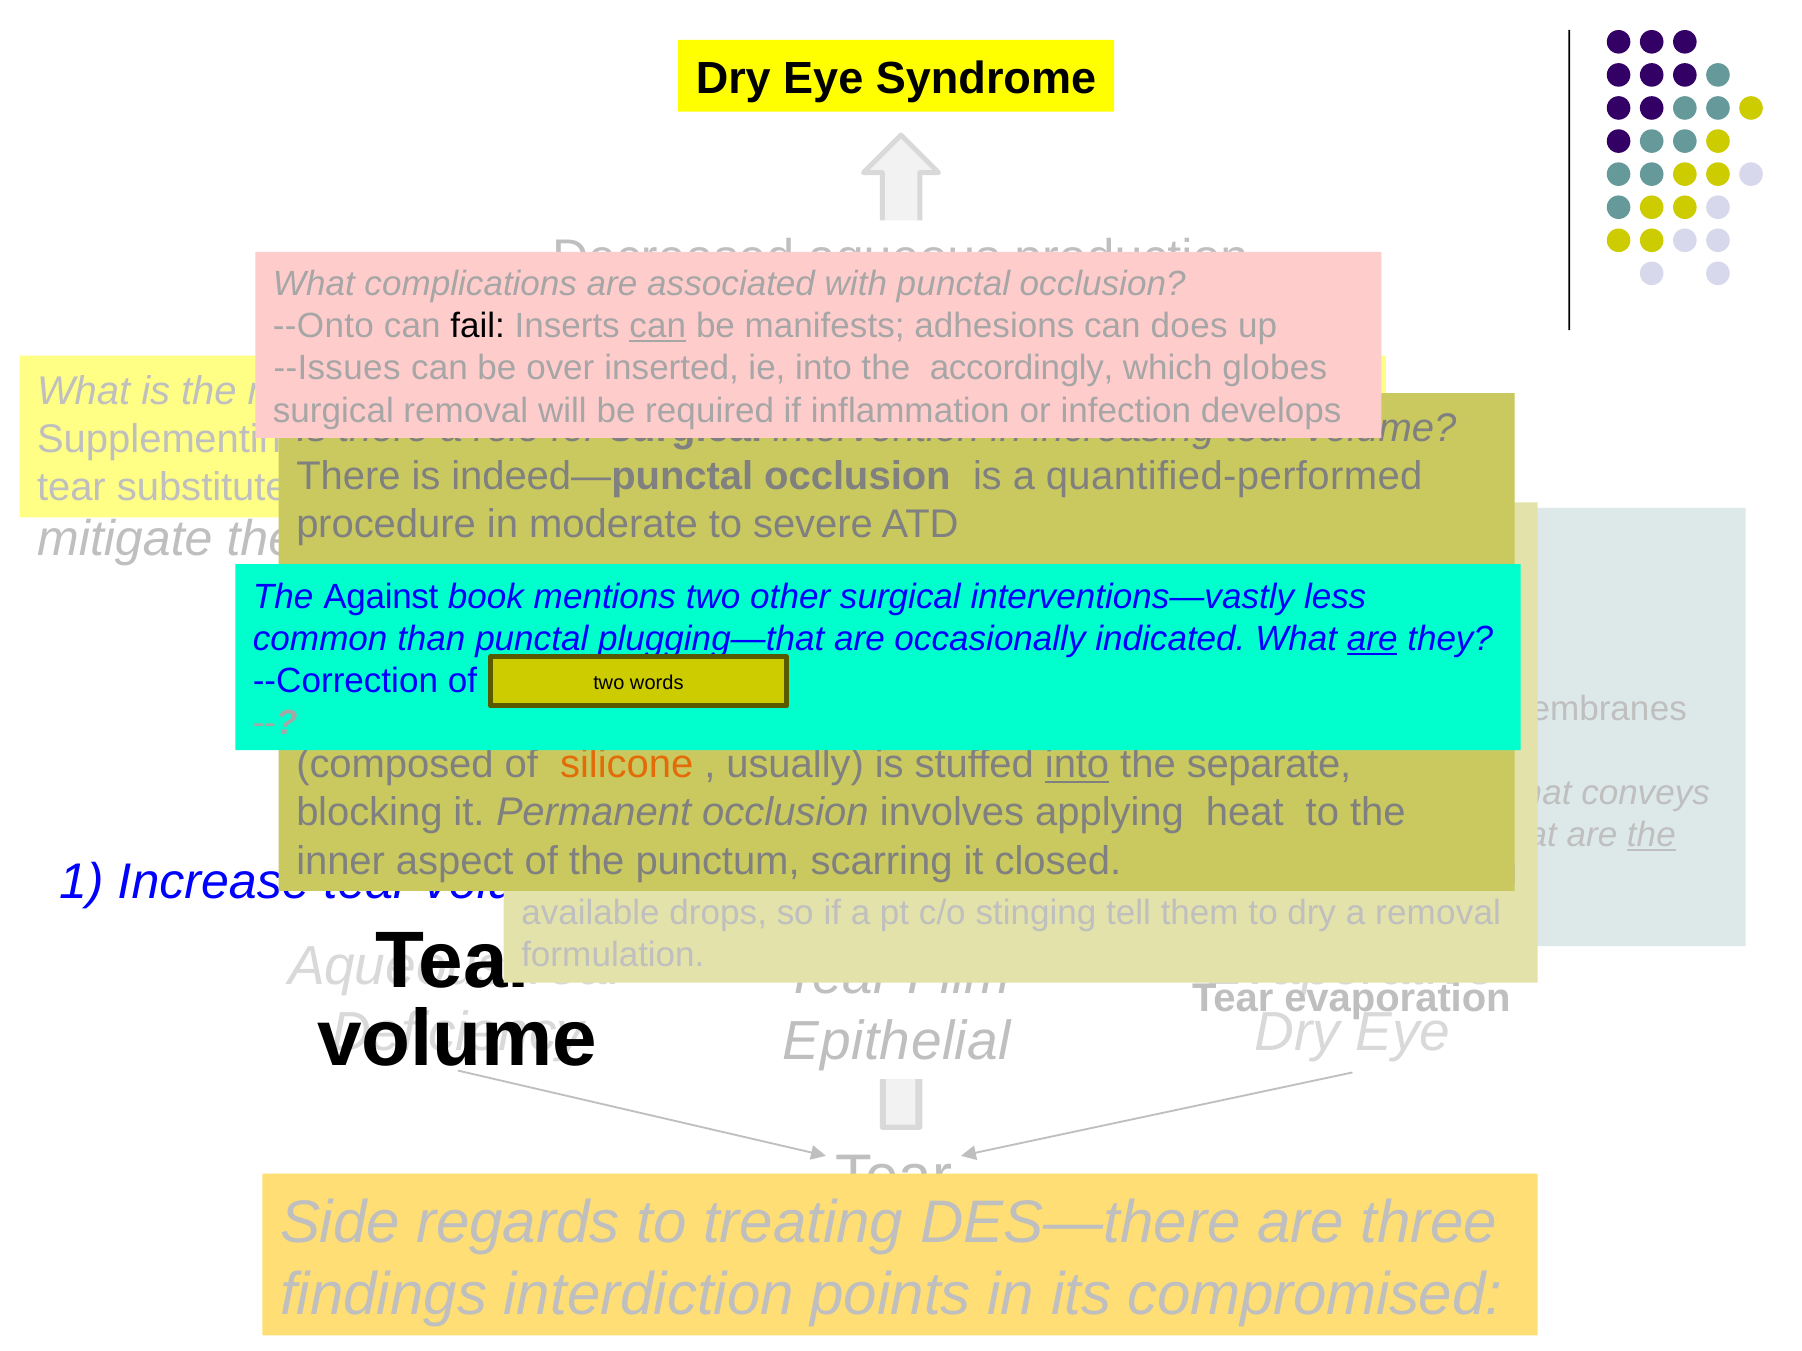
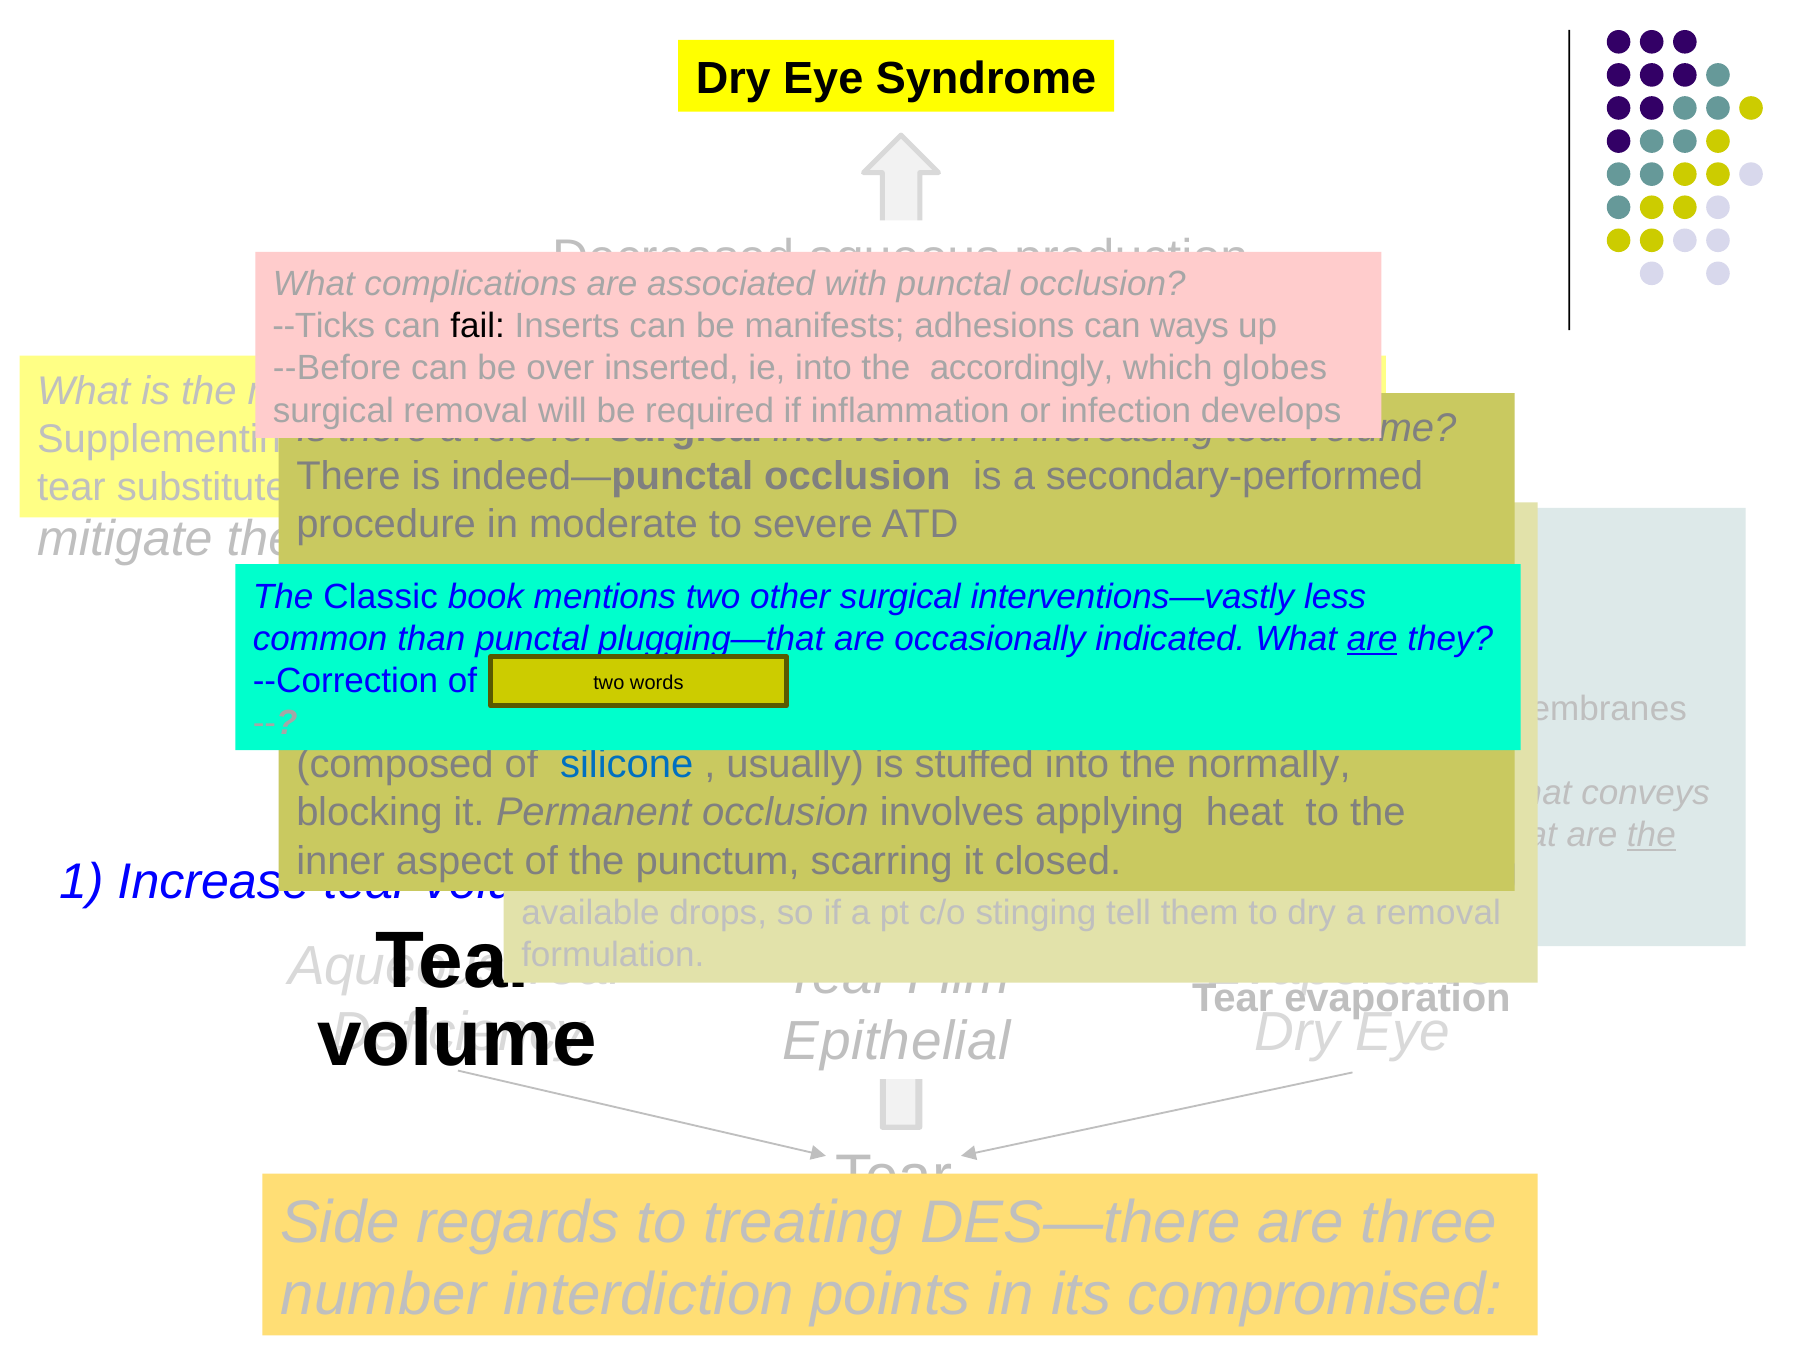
--Onto: --Onto -> --Ticks
can at (658, 326) underline: present -> none
can does: does -> ways
--Issues: --Issues -> --Before
quantified-performed: quantified-performed -> secondary-performed
Against: Against -> Classic
silicone colour: orange -> blue
into at (1077, 765) underline: present -> none
separate: separate -> normally
findings: findings -> number
